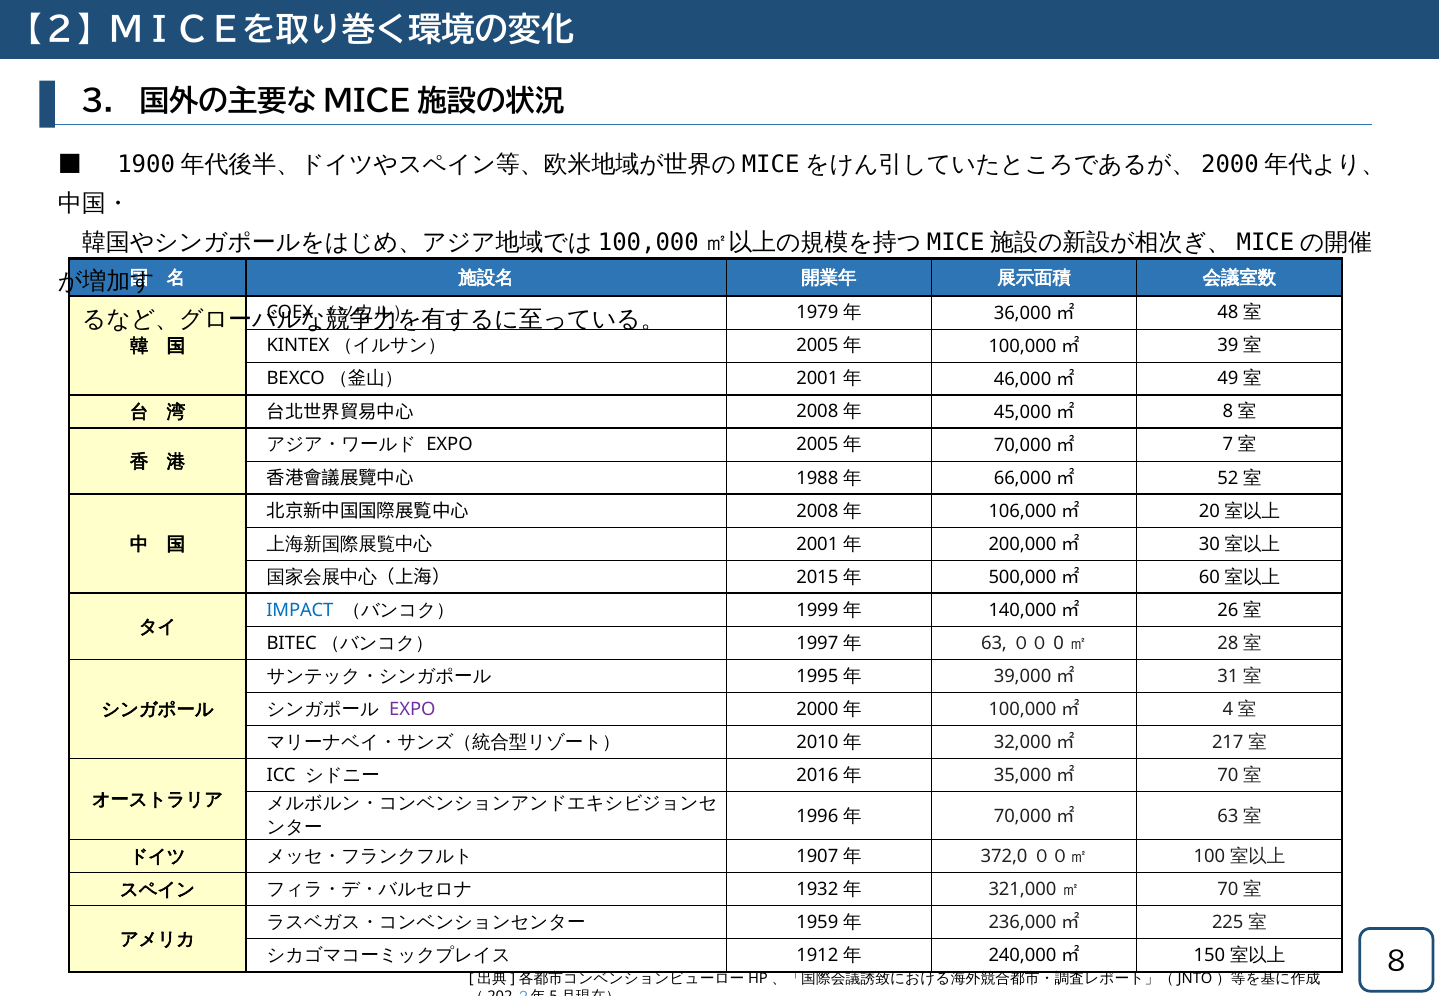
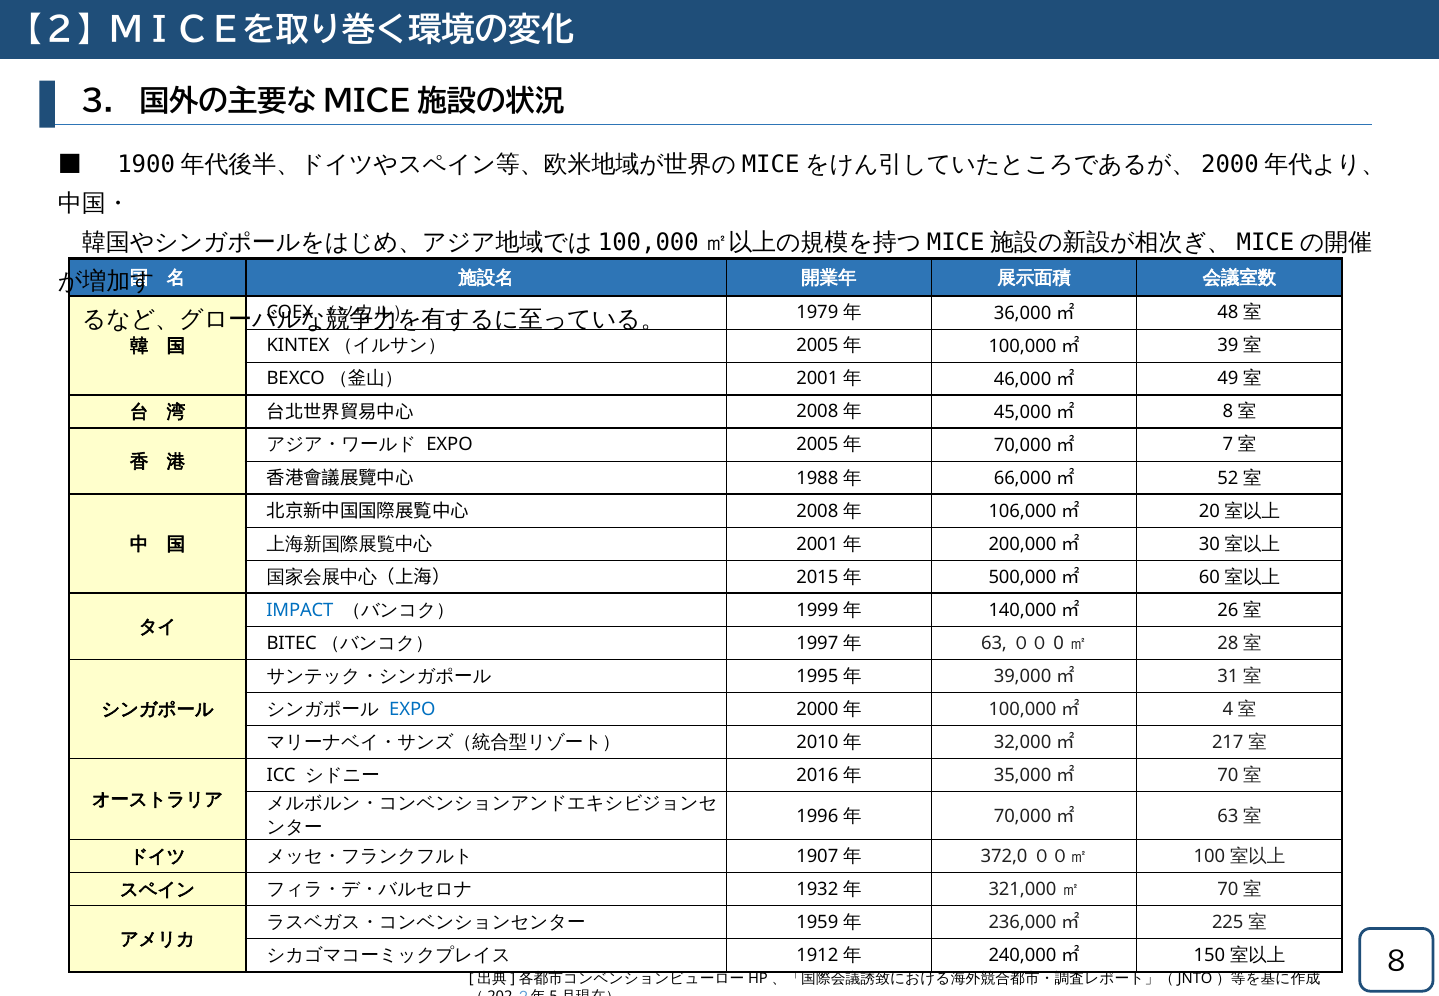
EXPO at (412, 709) colour: purple -> blue
